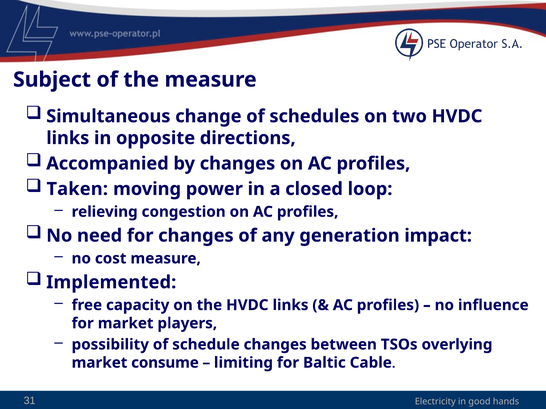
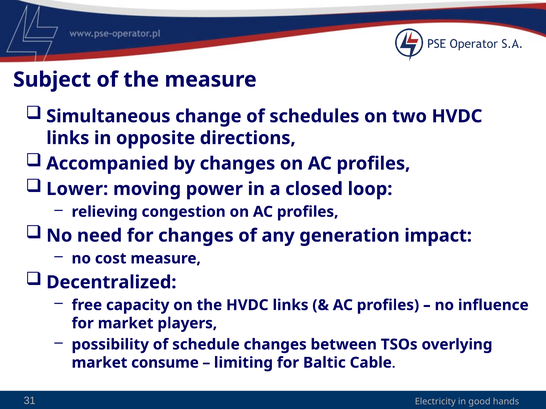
Taken: Taken -> Lower
Implemented: Implemented -> Decentralized
